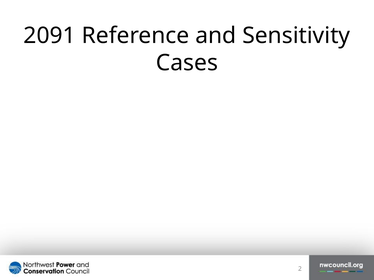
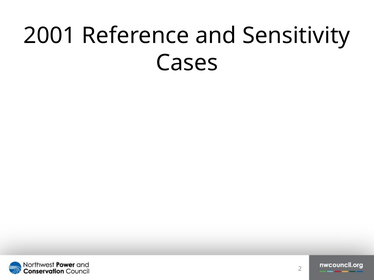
2091: 2091 -> 2001
